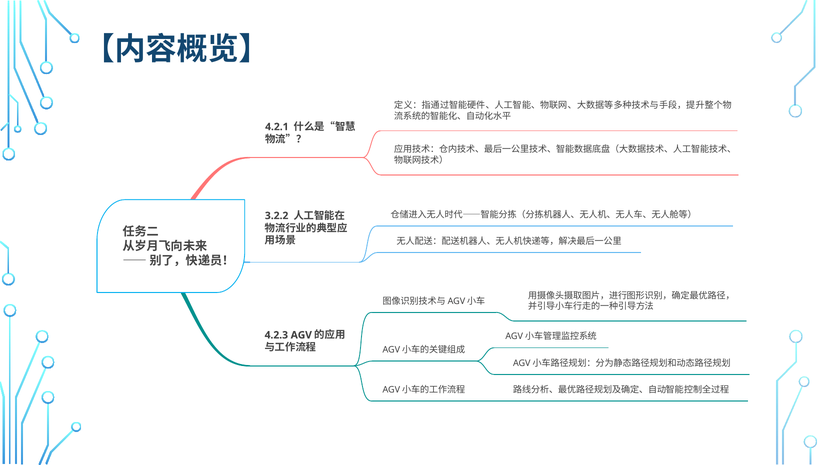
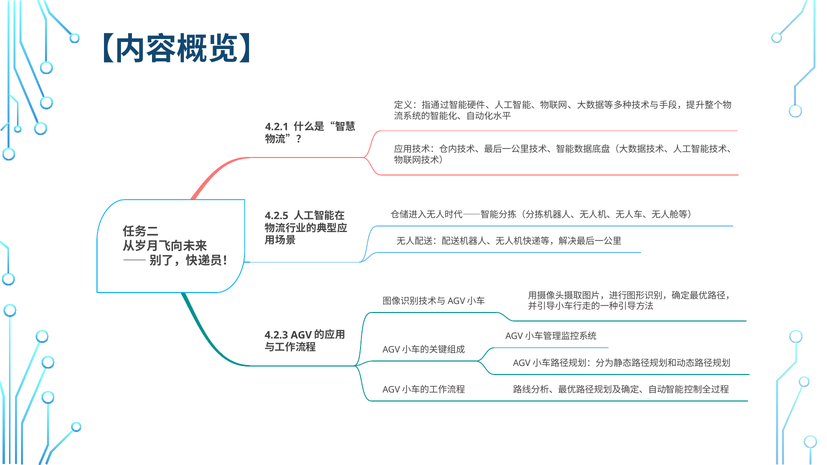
3.2.2: 3.2.2 -> 4.2.5
